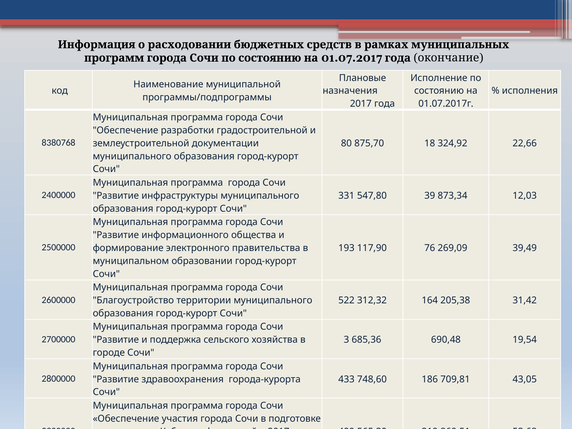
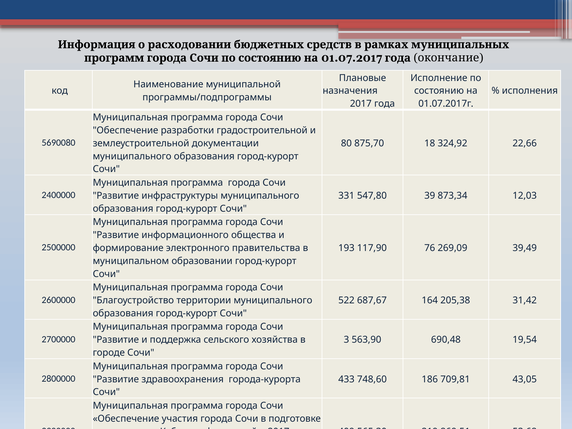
8380768: 8380768 -> 5690080
312,32: 312,32 -> 687,67
685,36: 685,36 -> 563,90
